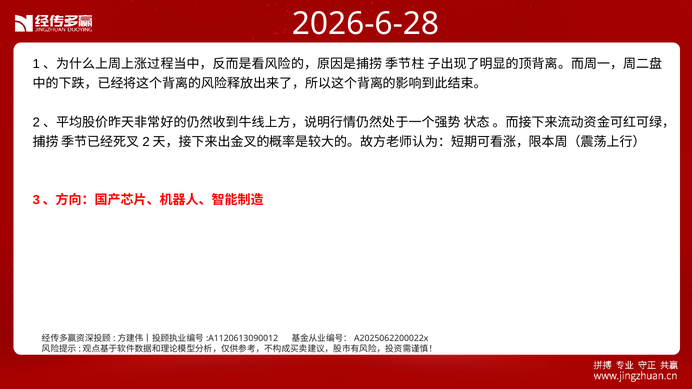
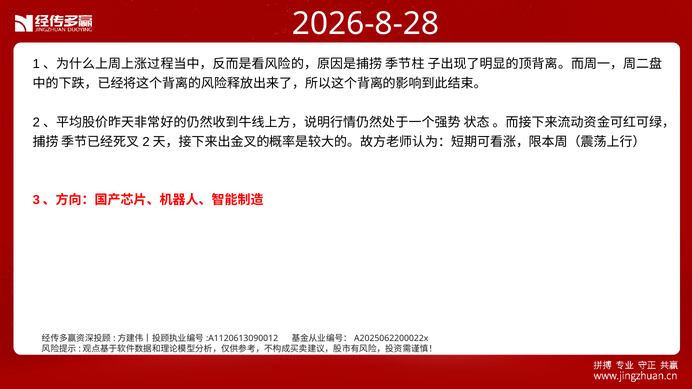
2026-6-28: 2026-6-28 -> 2026-8-28
